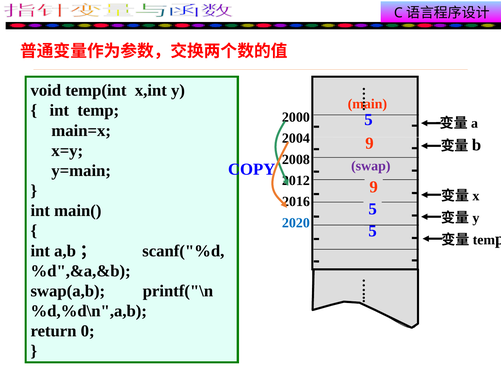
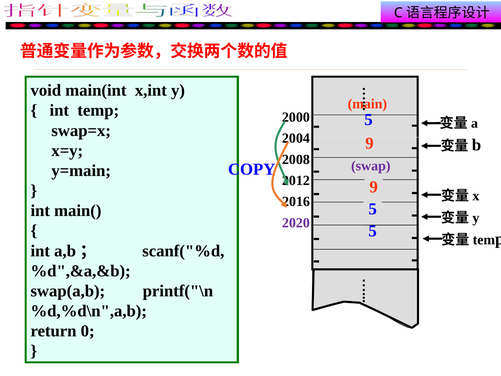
temp(int: temp(int -> main(int
main=x: main=x -> swap=x
2020 colour: blue -> purple
